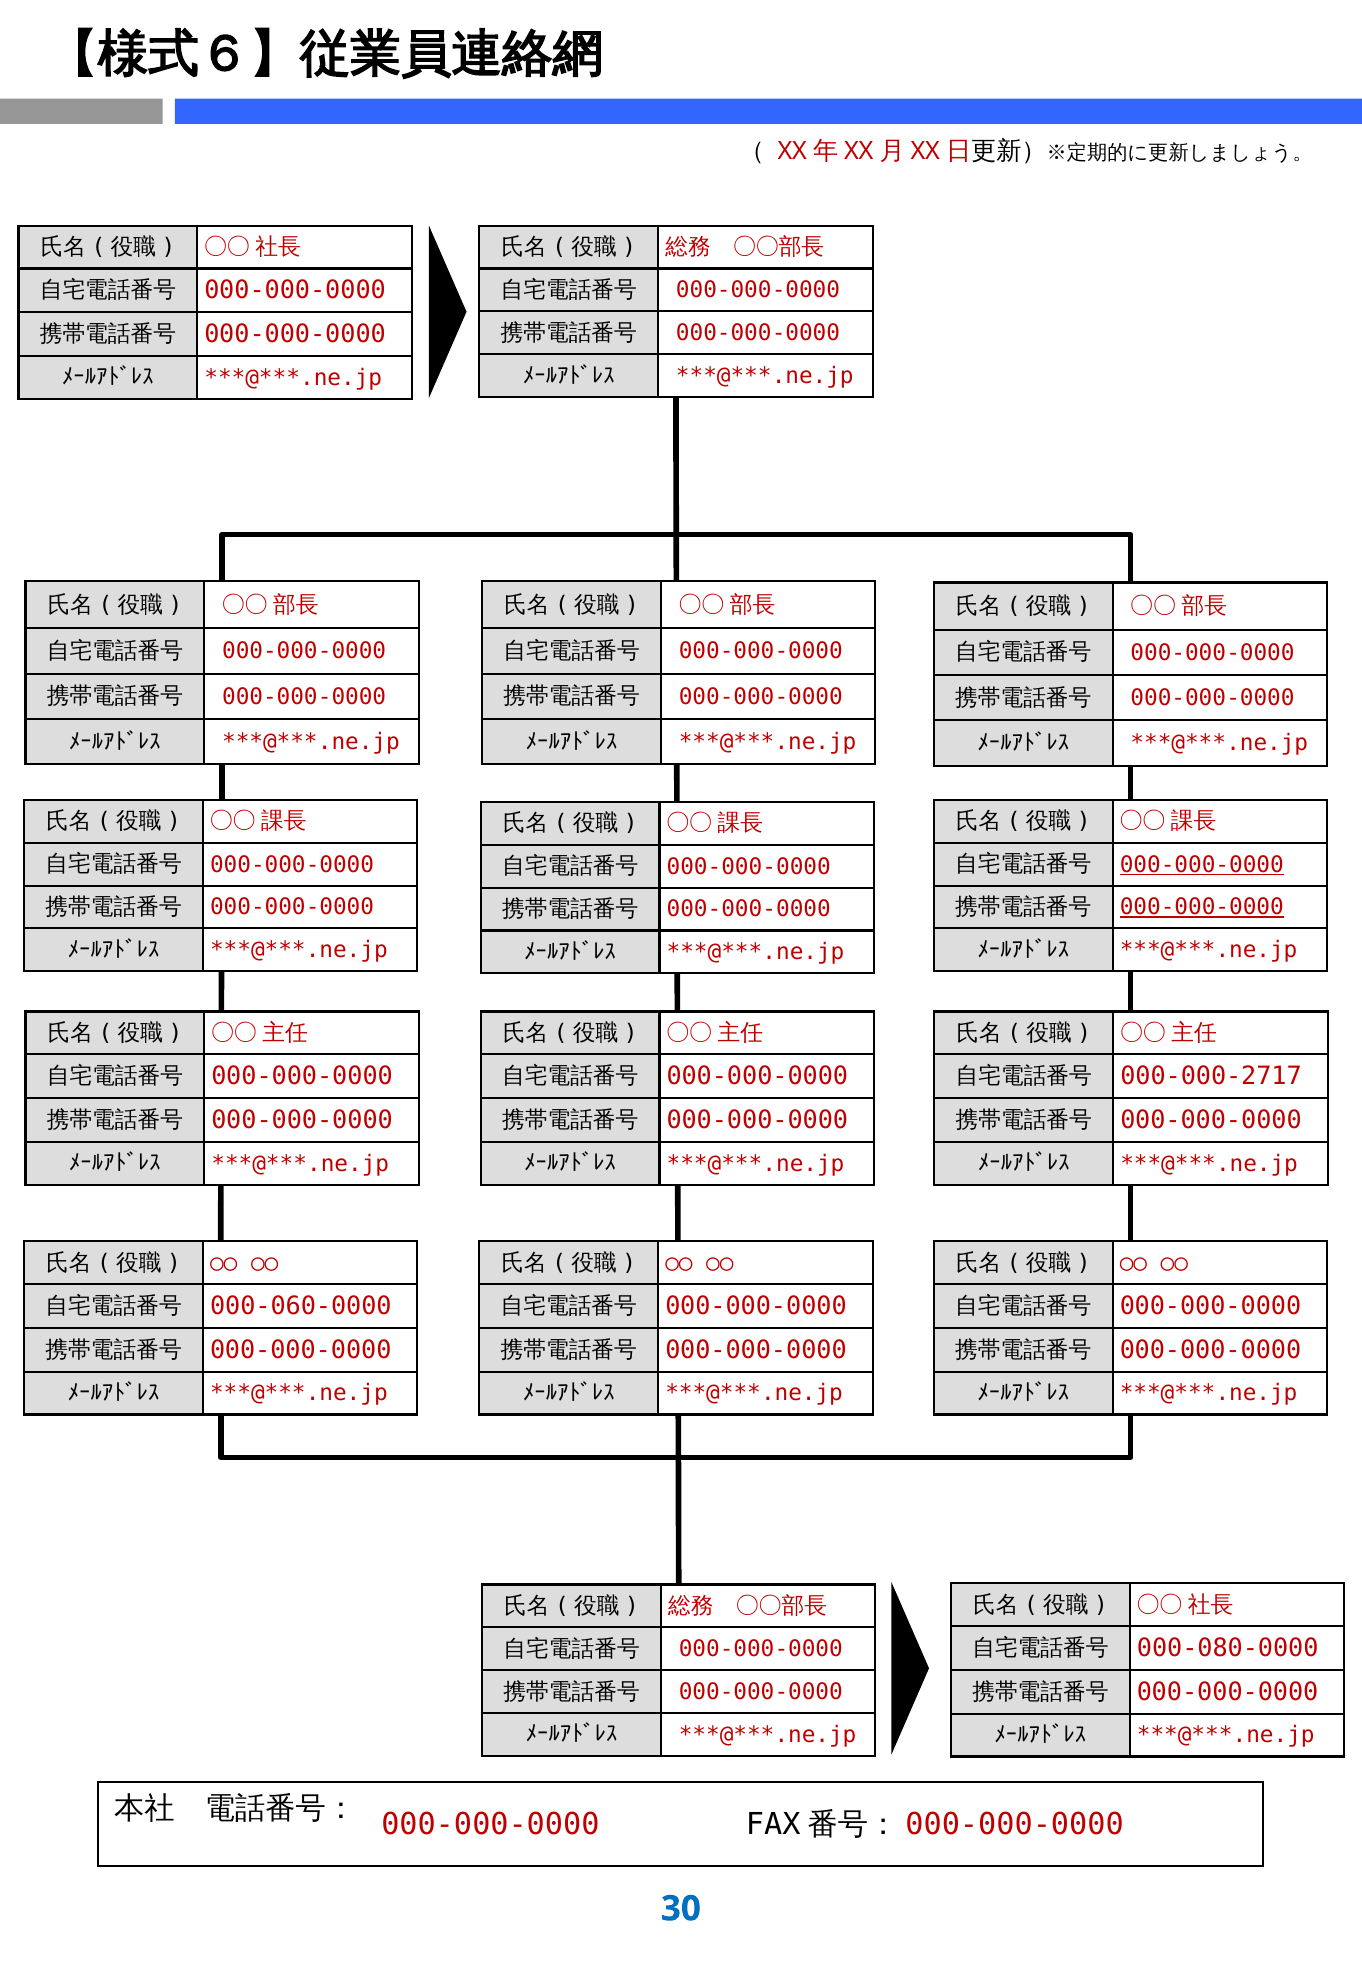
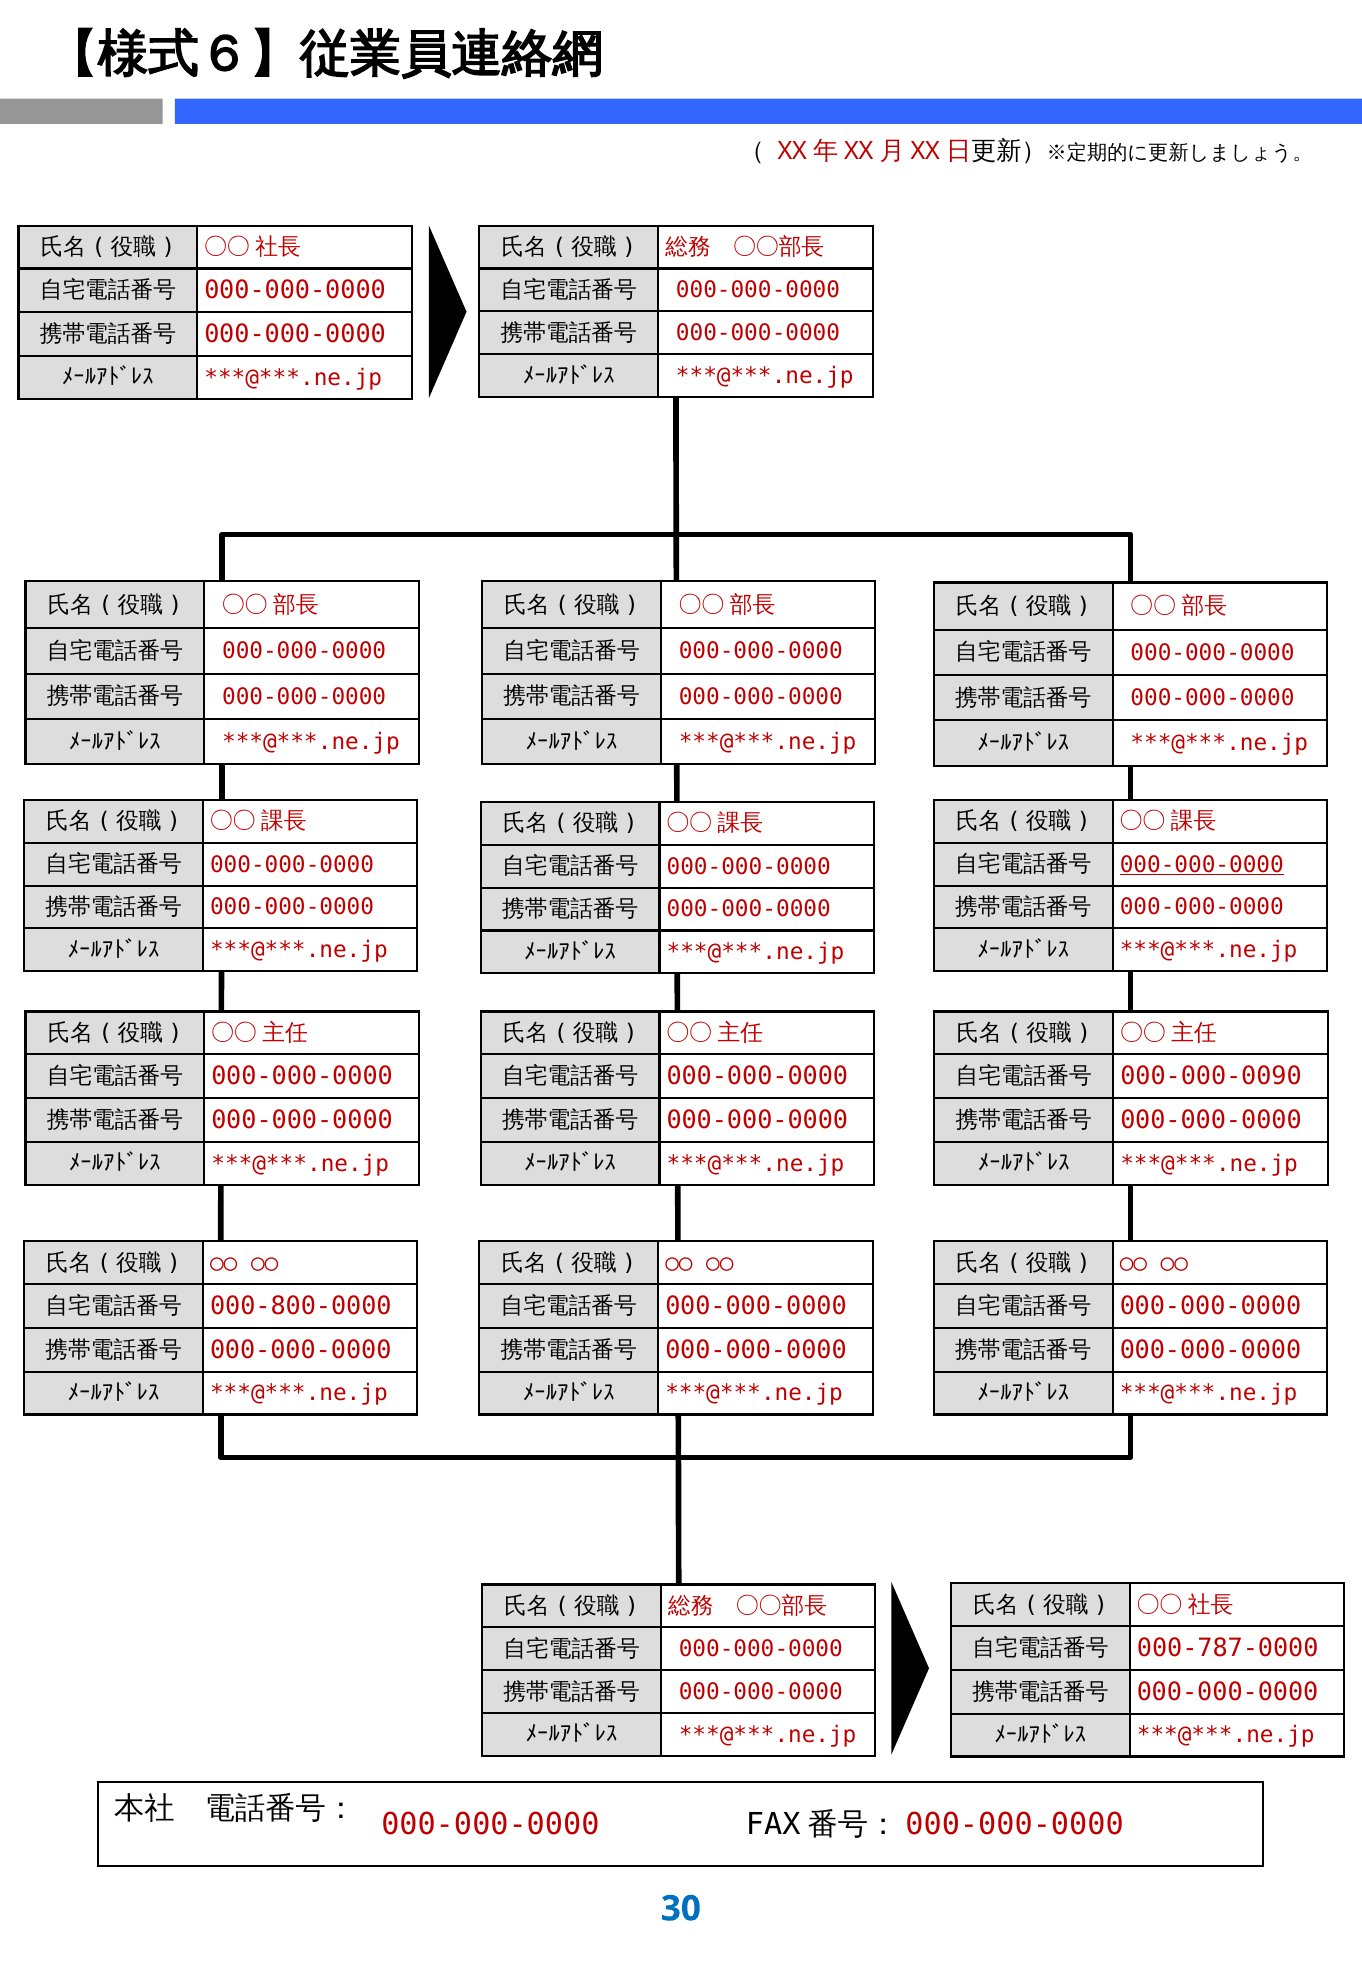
000-000-0000 at (1202, 908) underline: present -> none
000-000-2717: 000-000-2717 -> 000-000-0090
000-060-0000: 000-060-0000 -> 000-800-0000
000-080-0000: 000-080-0000 -> 000-787-0000
